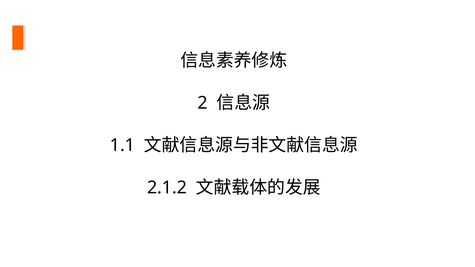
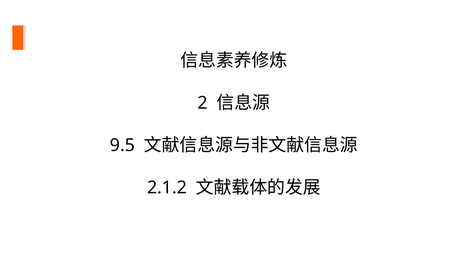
1.1: 1.1 -> 9.5
